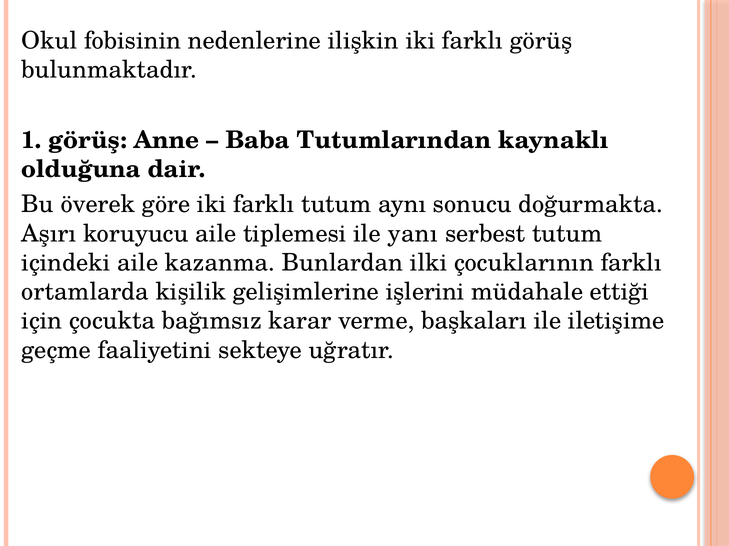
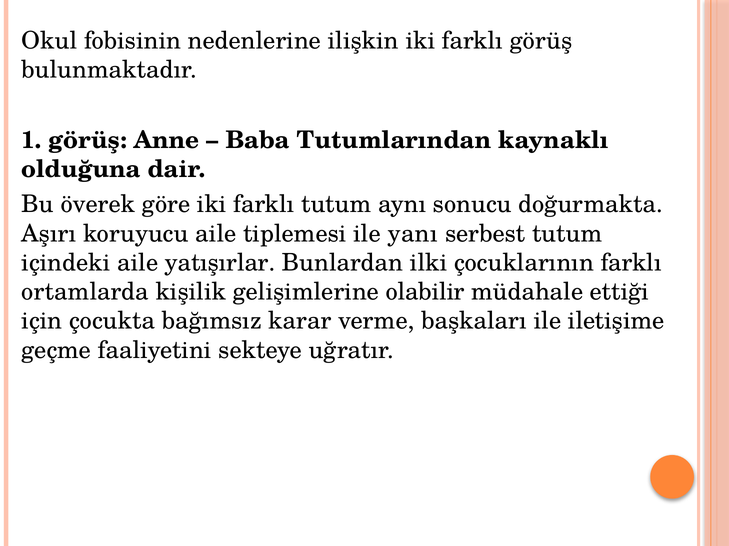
kazanma: kazanma -> yatışırlar
işlerini: işlerini -> olabilir
